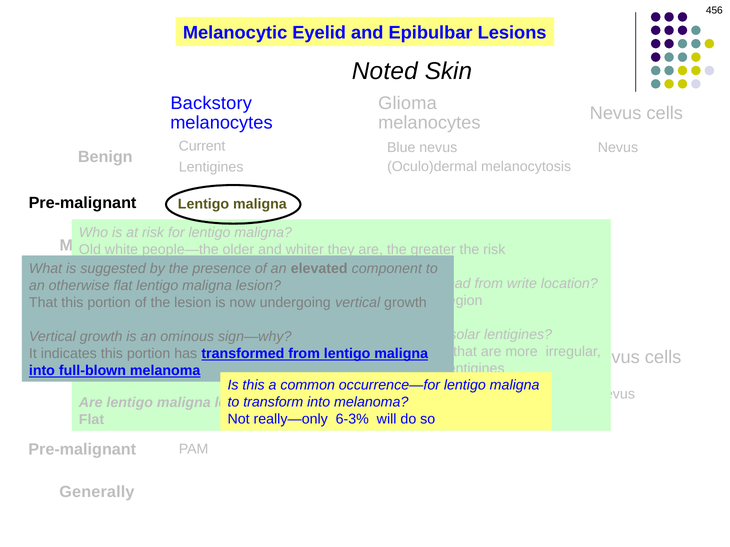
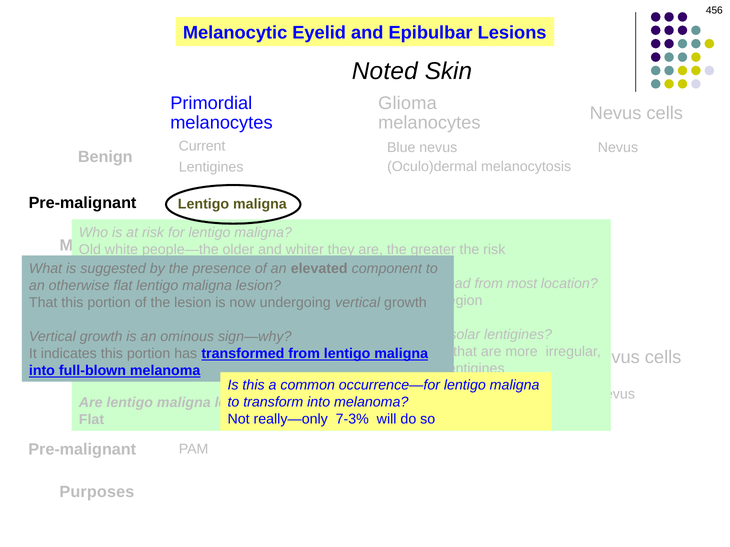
Backstory: Backstory -> Primordial
write: write -> most
6-3%: 6-3% -> 7-3%
Generally: Generally -> Purposes
